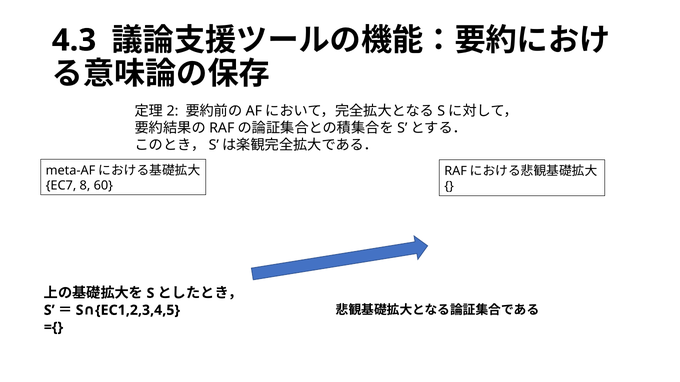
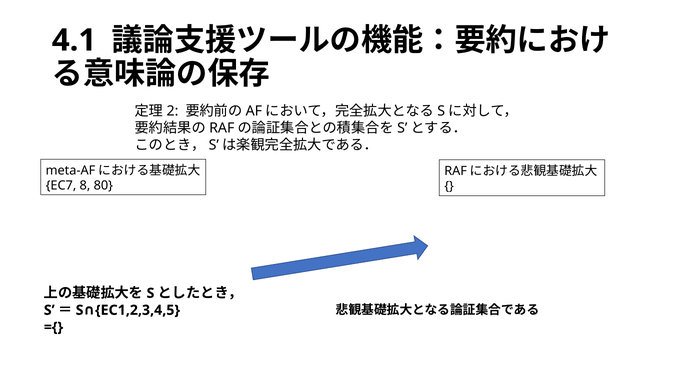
4.3: 4.3 -> 4.1
60: 60 -> 80
